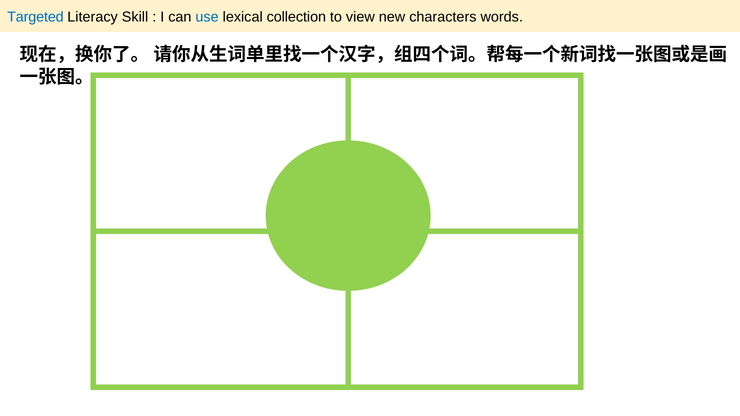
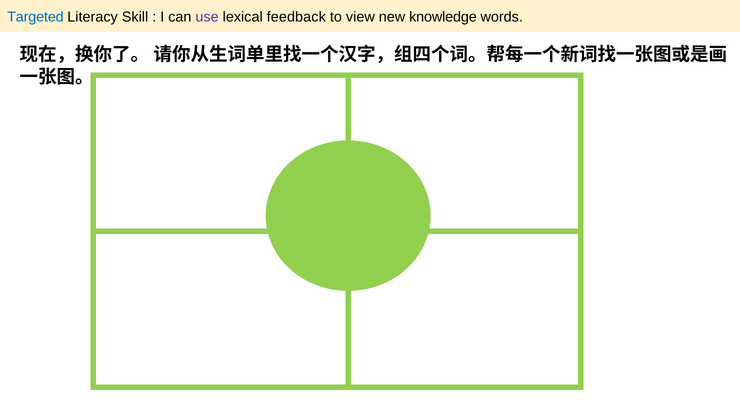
use colour: blue -> purple
collection: collection -> feedback
characters: characters -> knowledge
